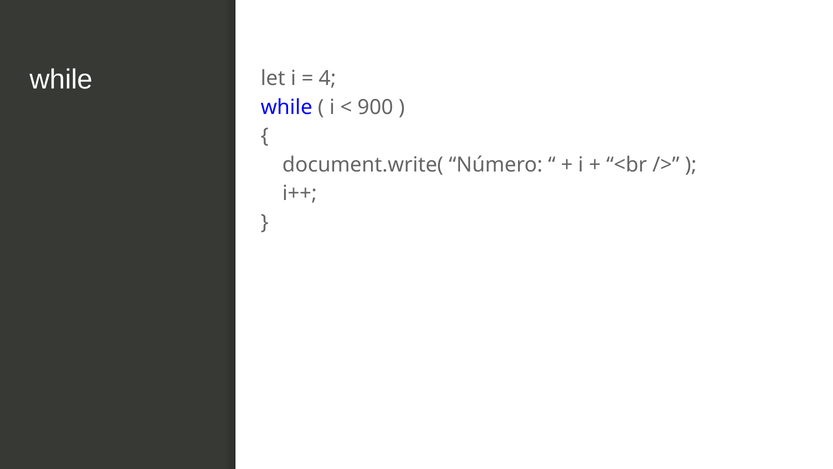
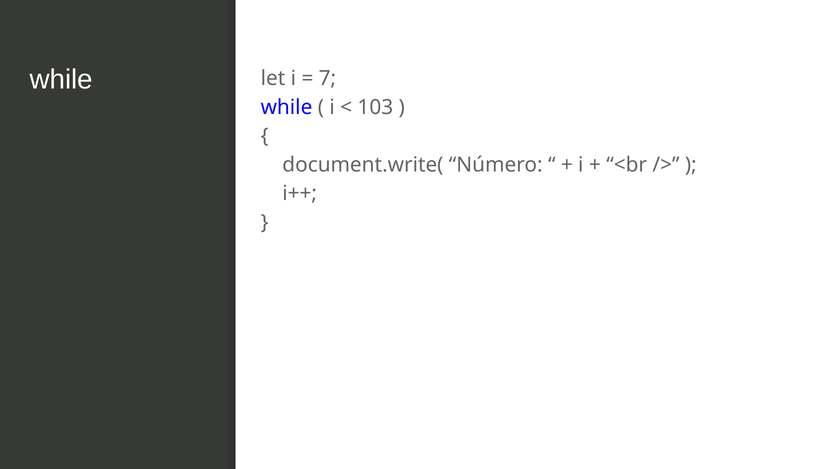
4: 4 -> 7
900: 900 -> 103
